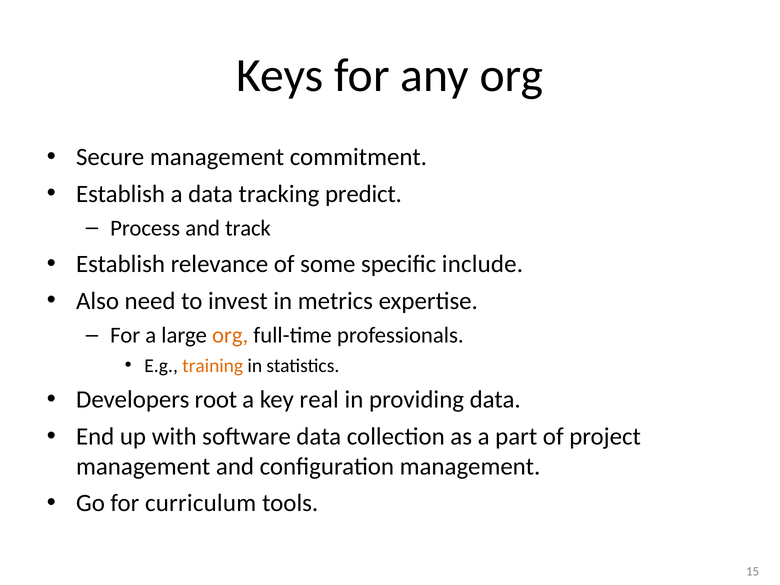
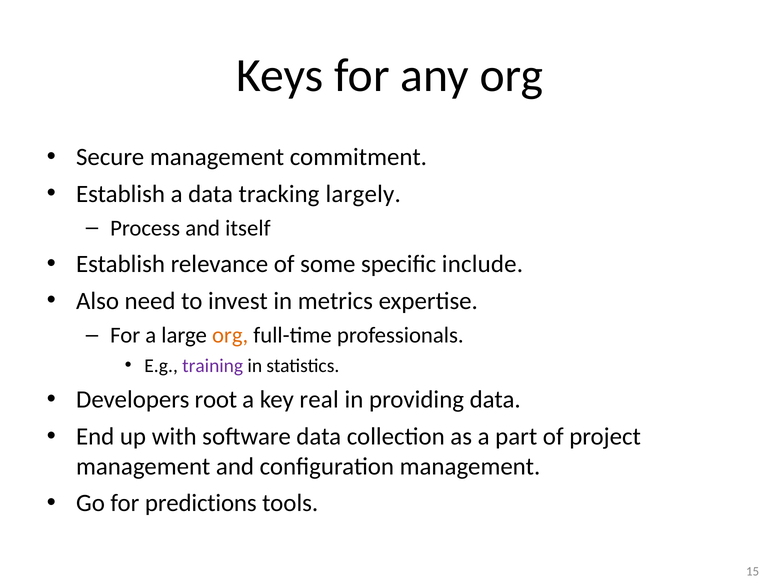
predict: predict -> largely
track: track -> itself
training colour: orange -> purple
curriculum: curriculum -> predictions
